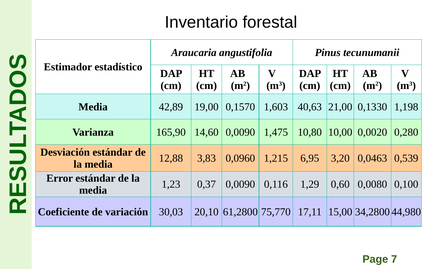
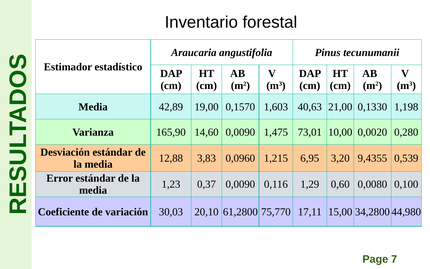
10,80: 10,80 -> 73,01
0,0463: 0,0463 -> 9,4355
